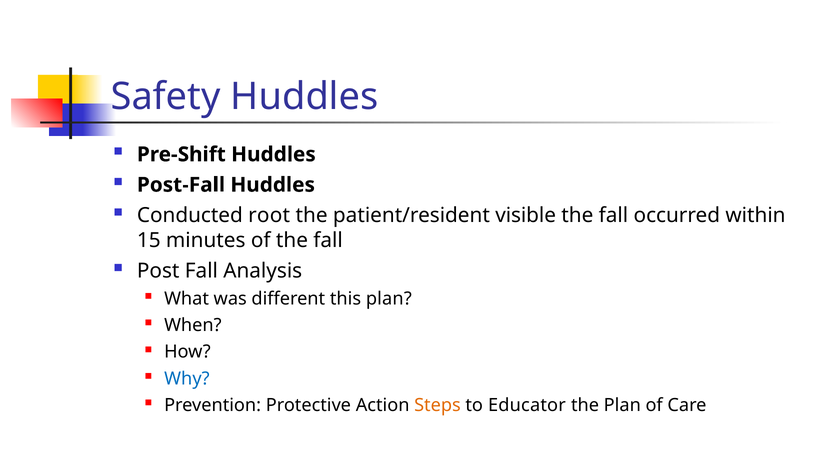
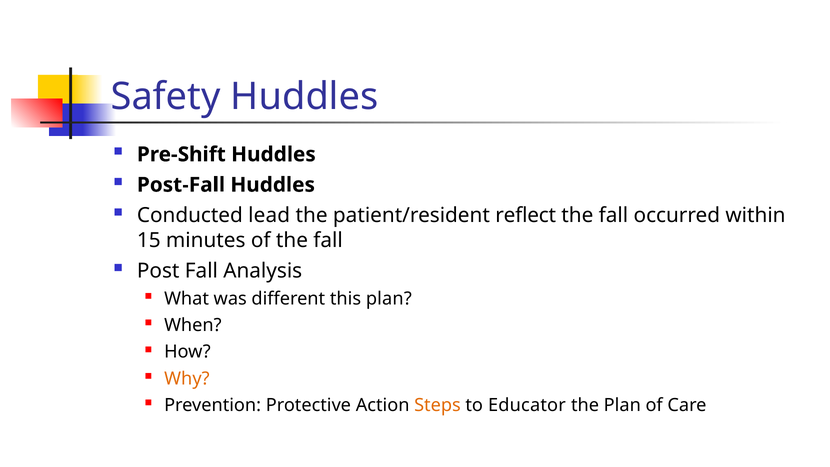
root: root -> lead
visible: visible -> reflect
Why colour: blue -> orange
